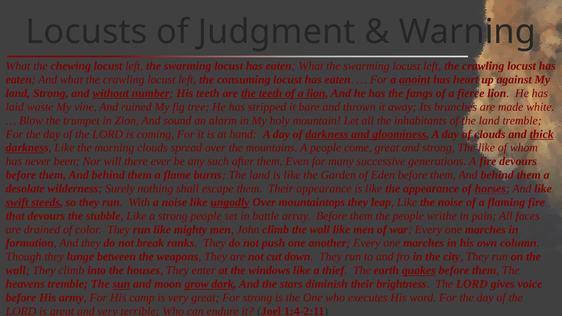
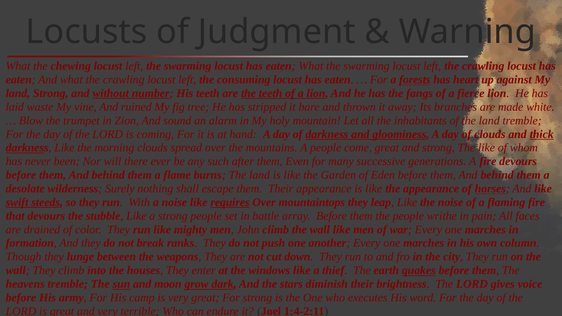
anoint: anoint -> forests
ungodly: ungodly -> requires
